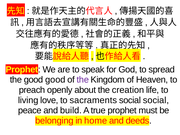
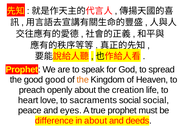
the at (83, 80) colour: purple -> orange
living: living -> heart
build: build -> eyes
belonging: belonging -> difference
in home: home -> about
